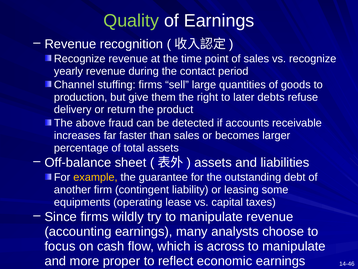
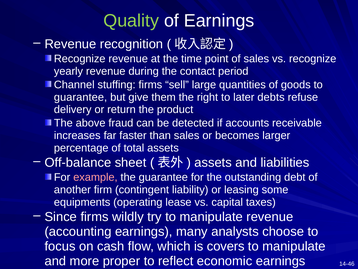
production at (81, 97): production -> guarantee
example colour: yellow -> pink
across: across -> covers
